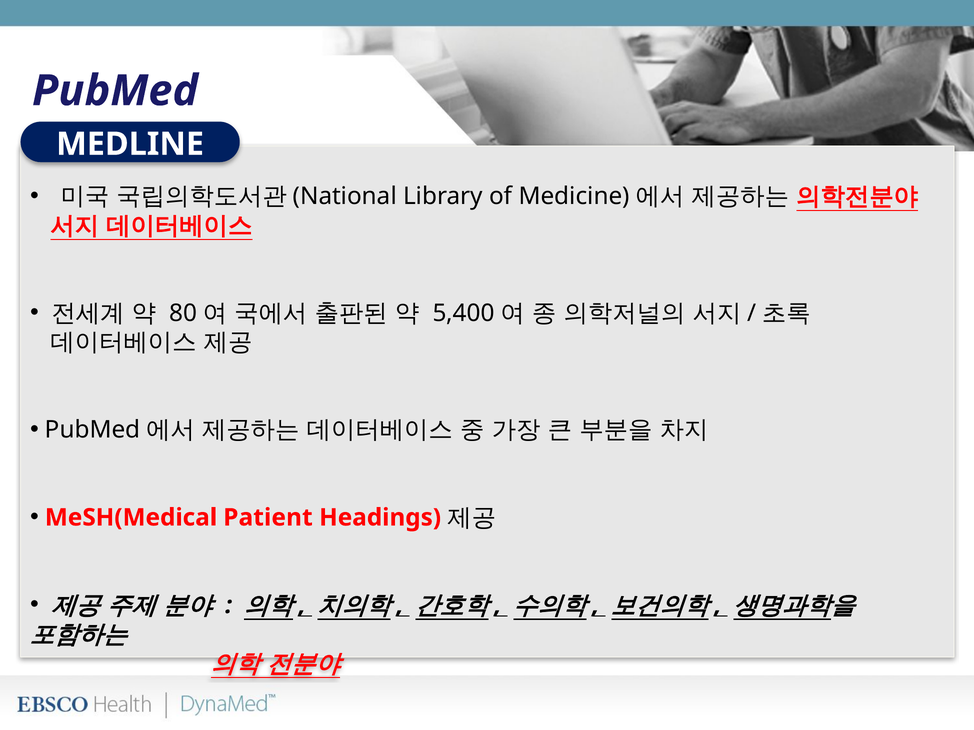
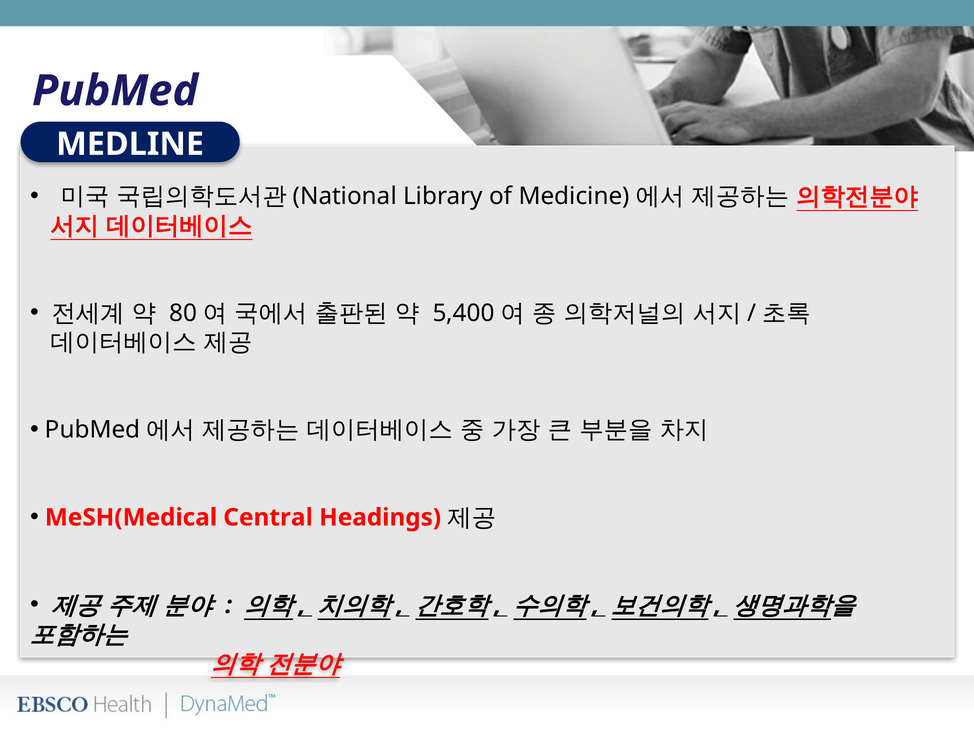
Patient: Patient -> Central
